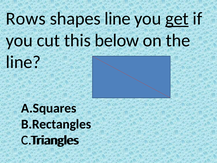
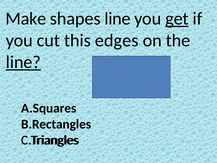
Rows: Rows -> Make
below: below -> edges
line at (23, 62) underline: none -> present
